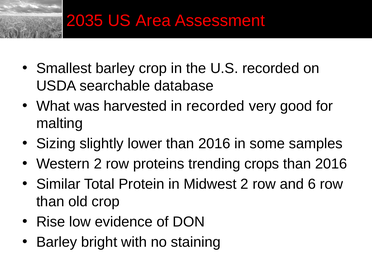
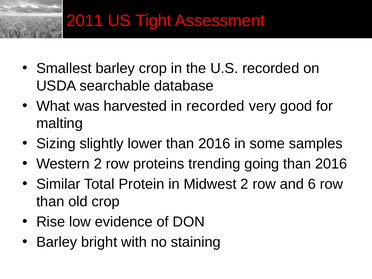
2035: 2035 -> 2011
Area: Area -> Tight
crops: crops -> going
